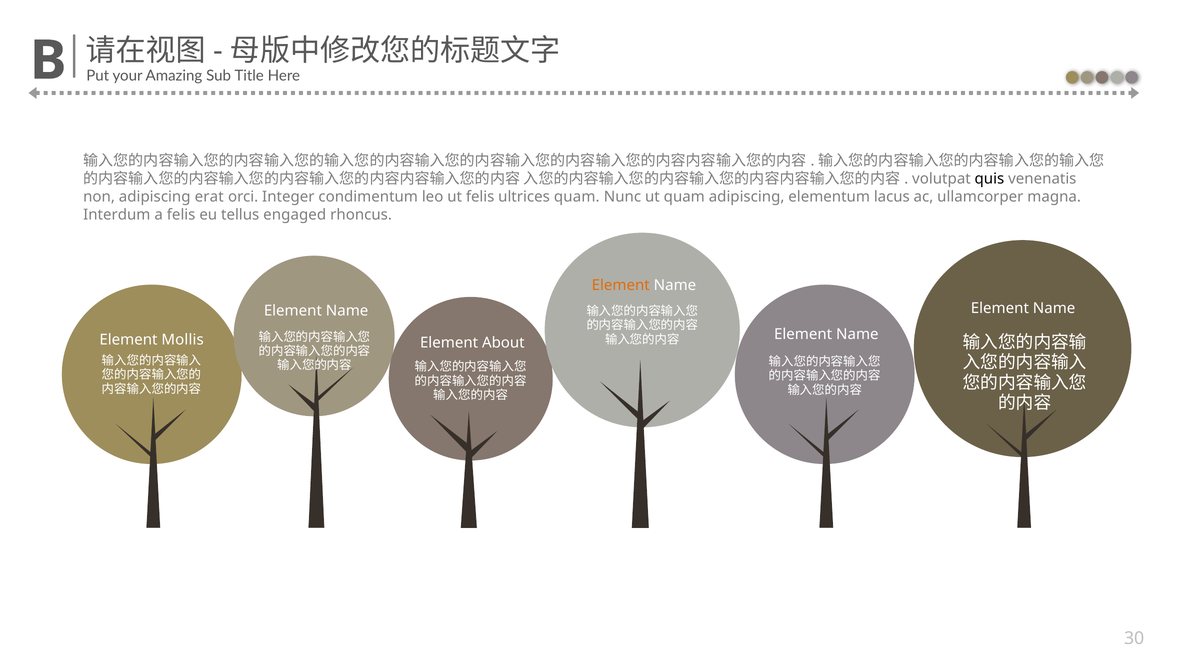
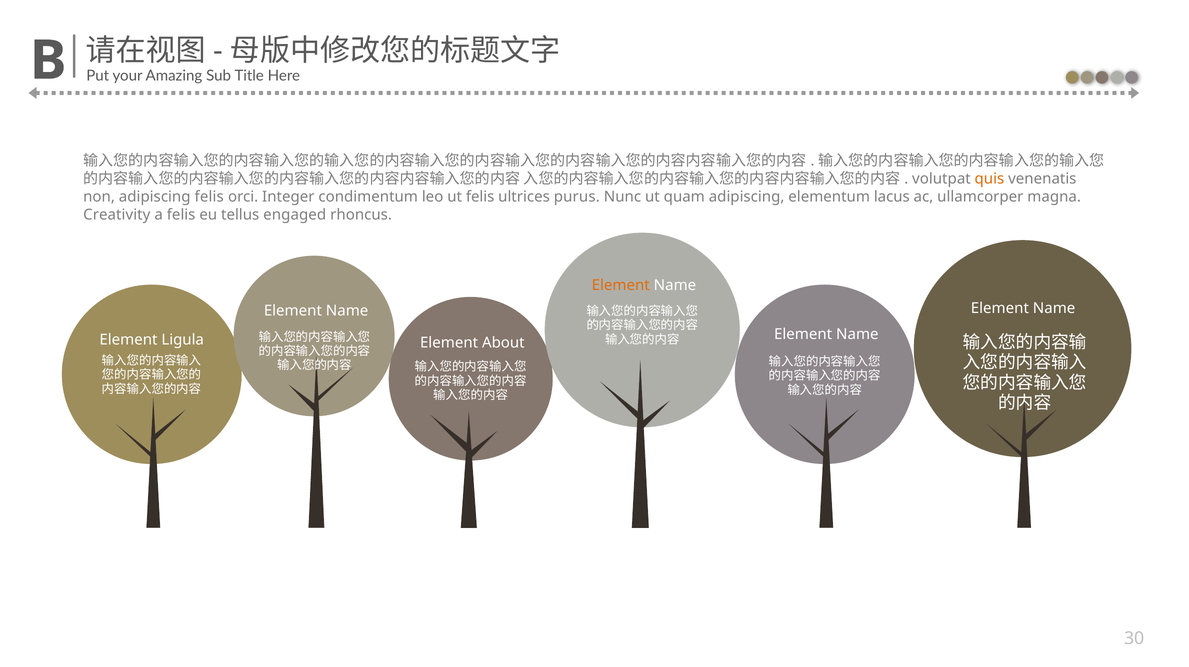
quis colour: black -> orange
adipiscing erat: erat -> felis
ultrices quam: quam -> purus
Interdum: Interdum -> Creativity
Mollis: Mollis -> Ligula
